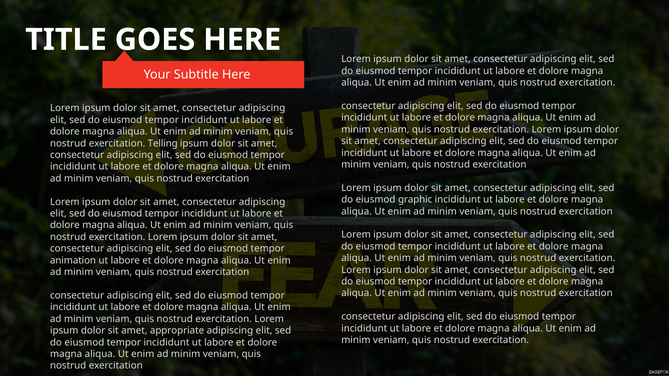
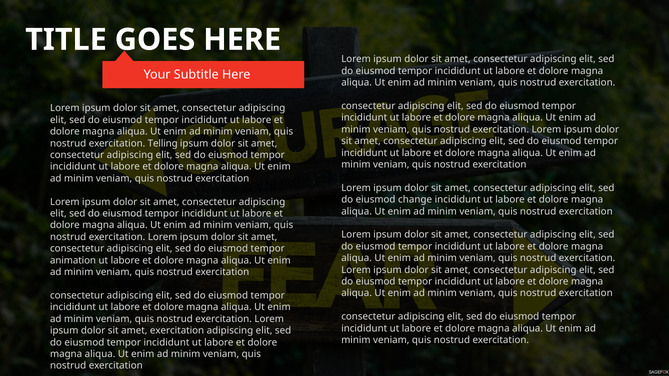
graphic: graphic -> change
amet appropriate: appropriate -> exercitation
